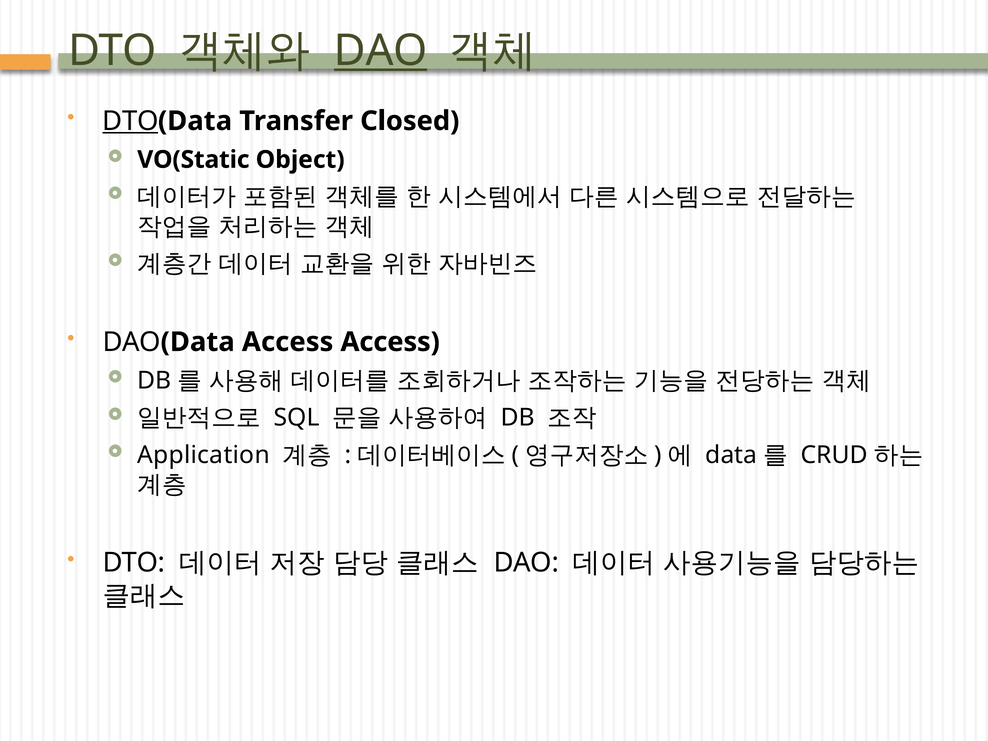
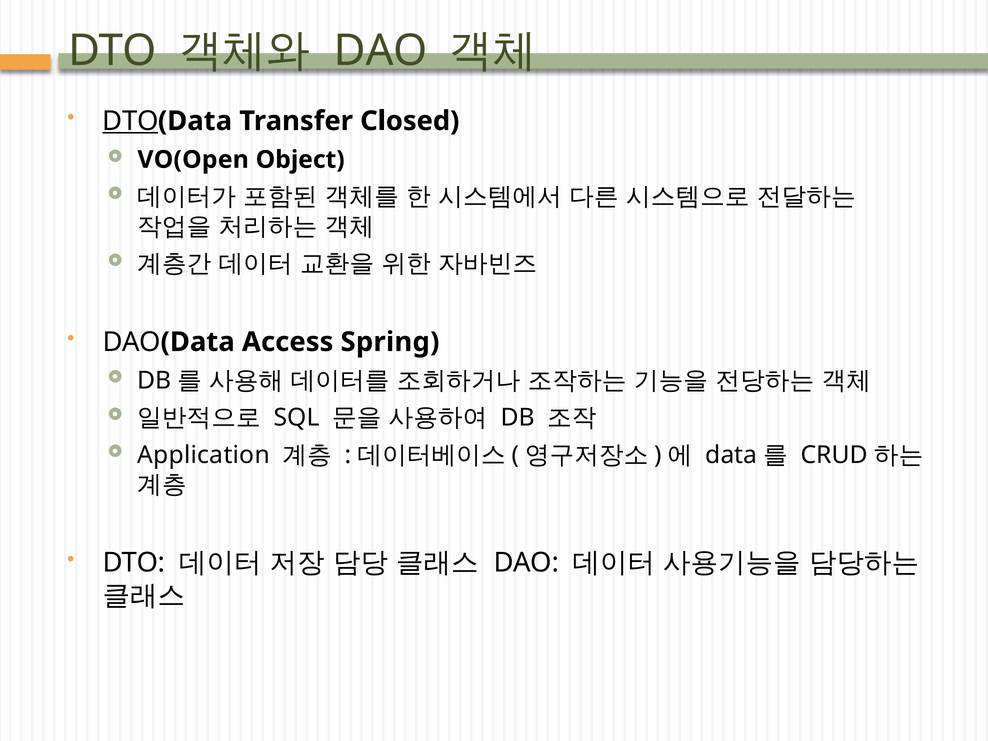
DAO at (381, 51) underline: present -> none
VO(Static: VO(Static -> VO(Open
Access Access: Access -> Spring
